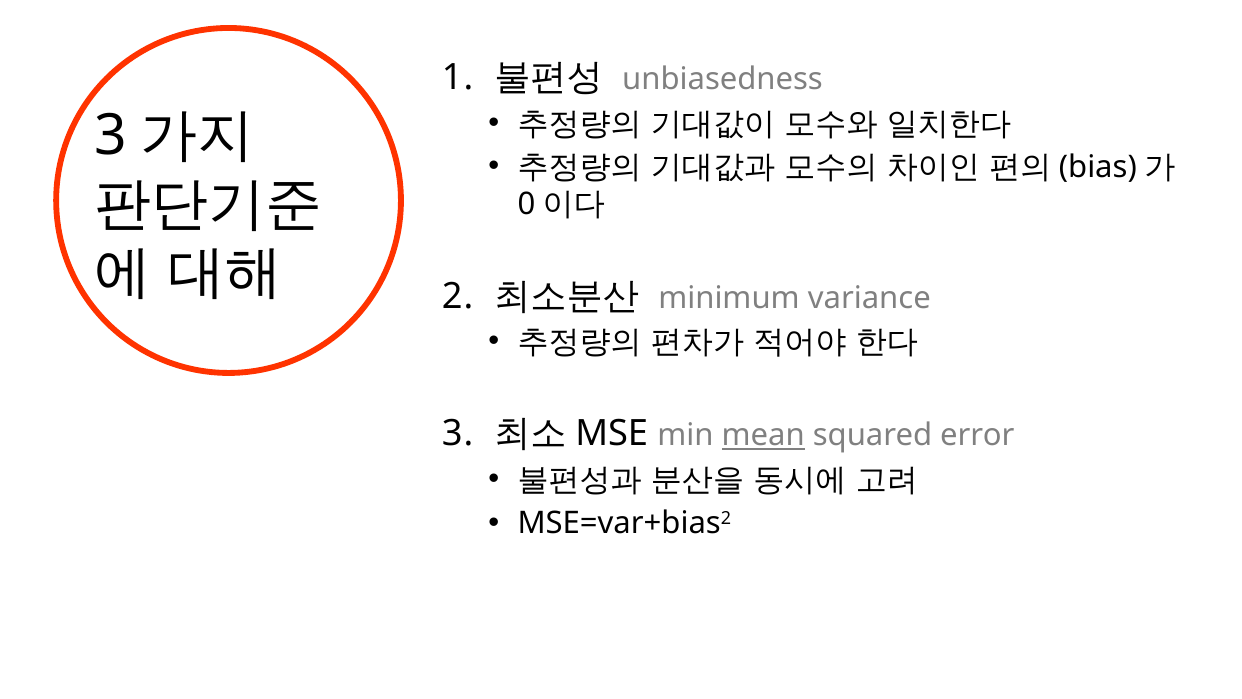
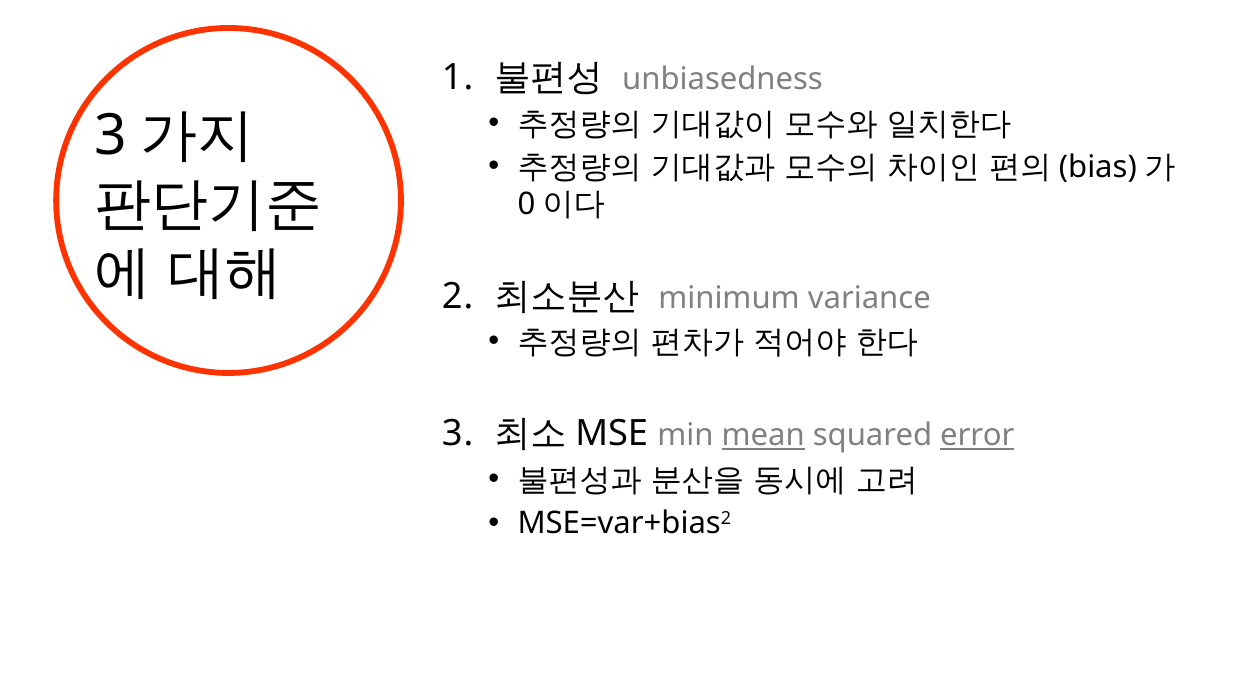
error underline: none -> present
